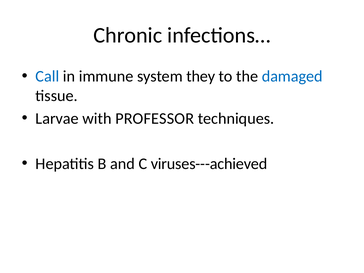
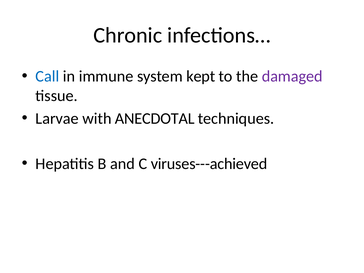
they: they -> kept
damaged colour: blue -> purple
PROFESSOR: PROFESSOR -> ANECDOTAL
